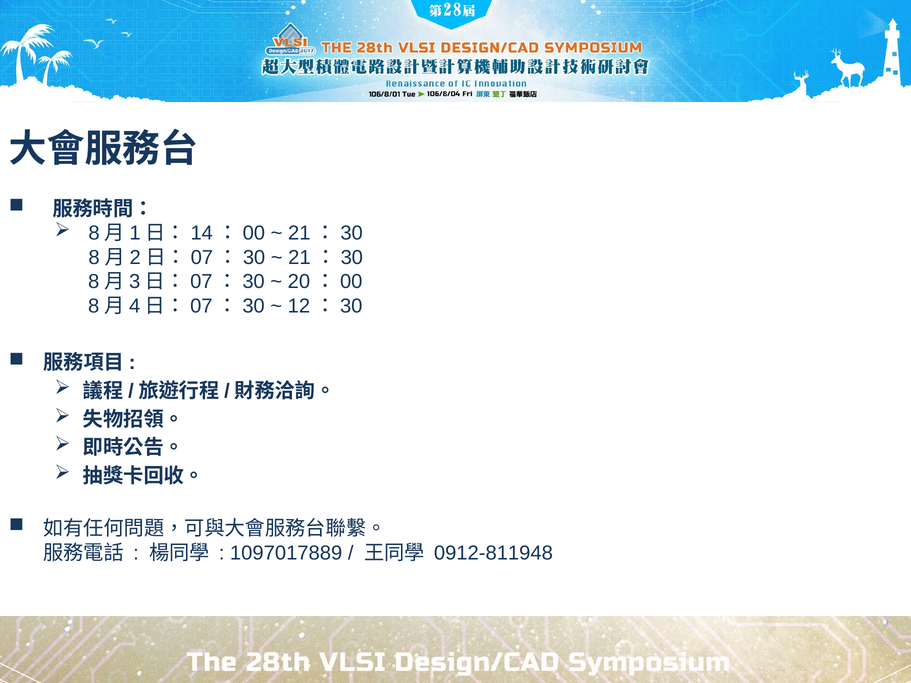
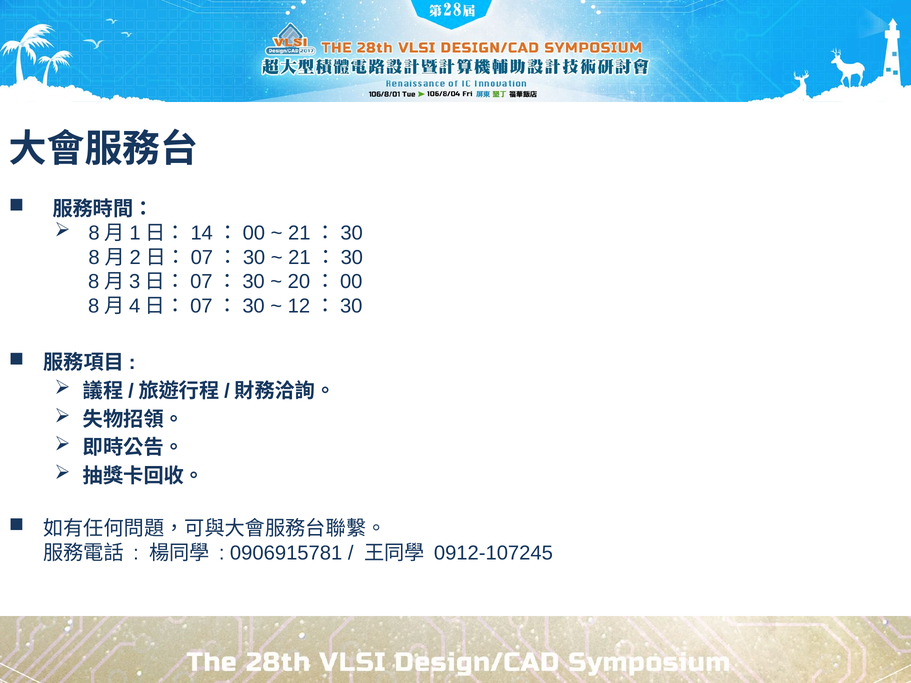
1097017889: 1097017889 -> 0906915781
0912-811948: 0912-811948 -> 0912-107245
